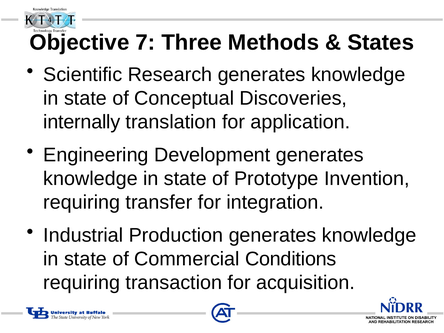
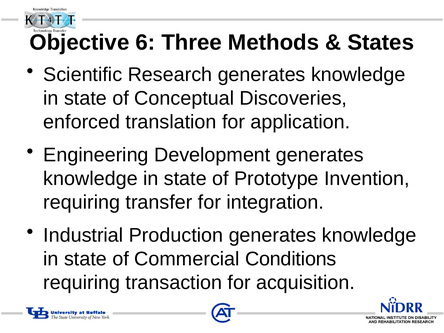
7: 7 -> 6
internally: internally -> enforced
